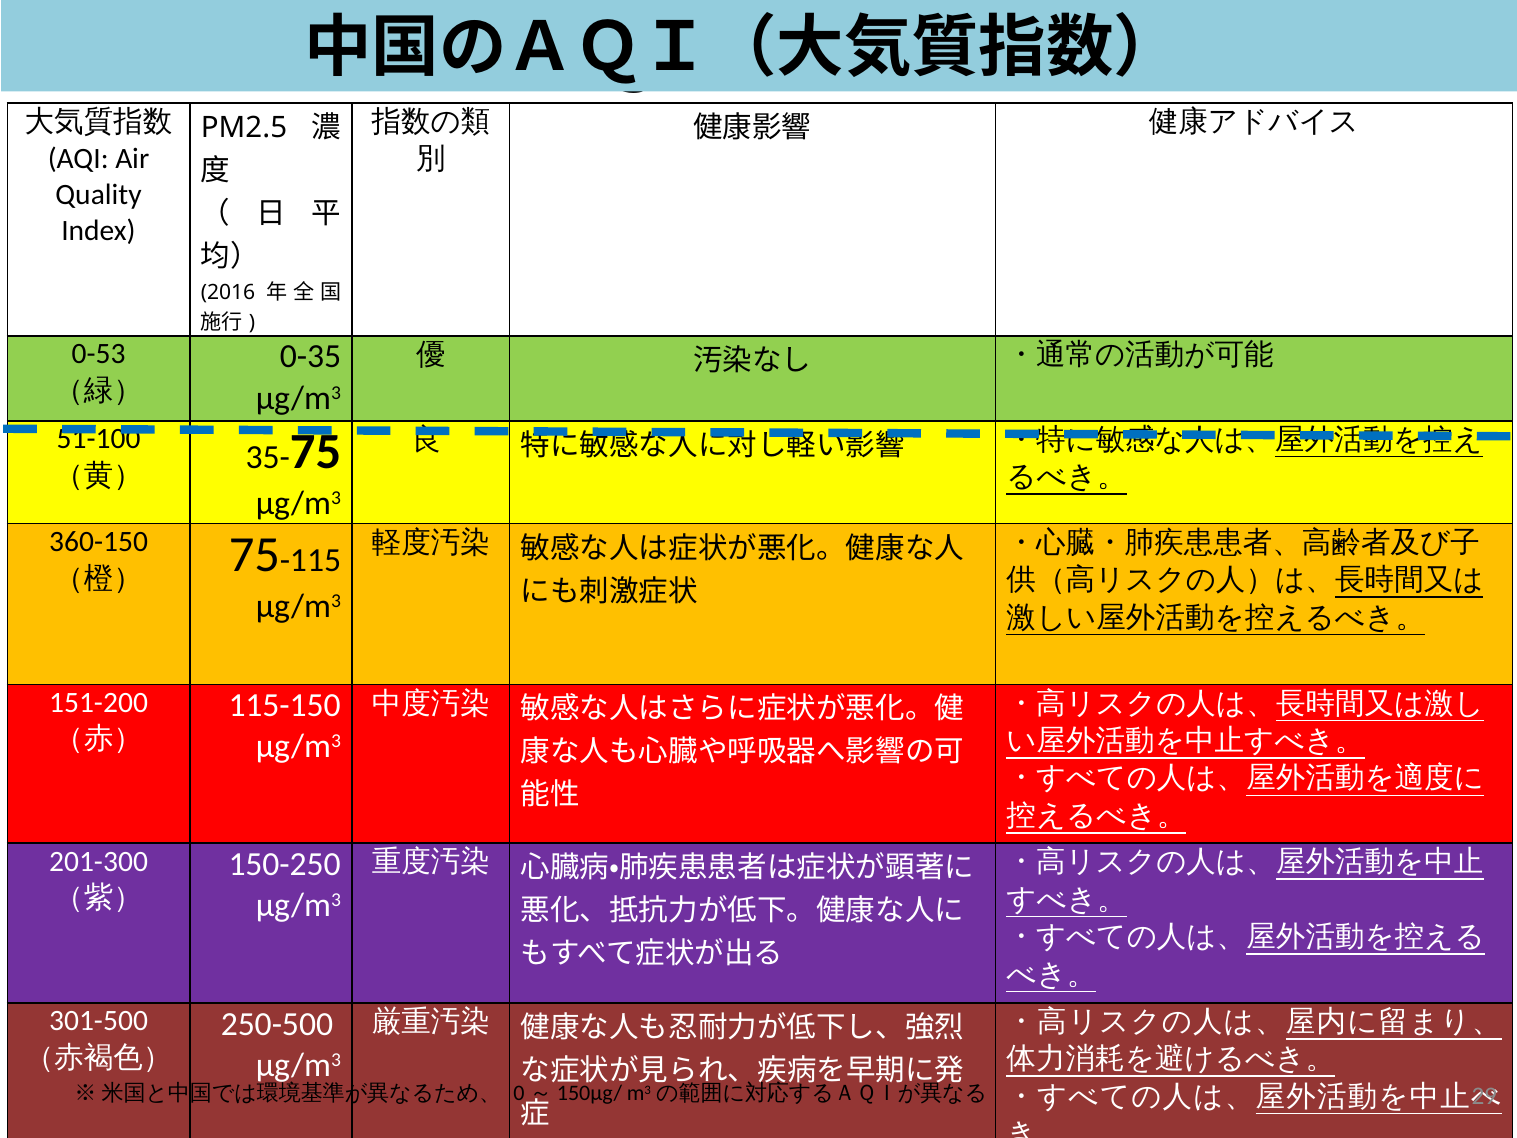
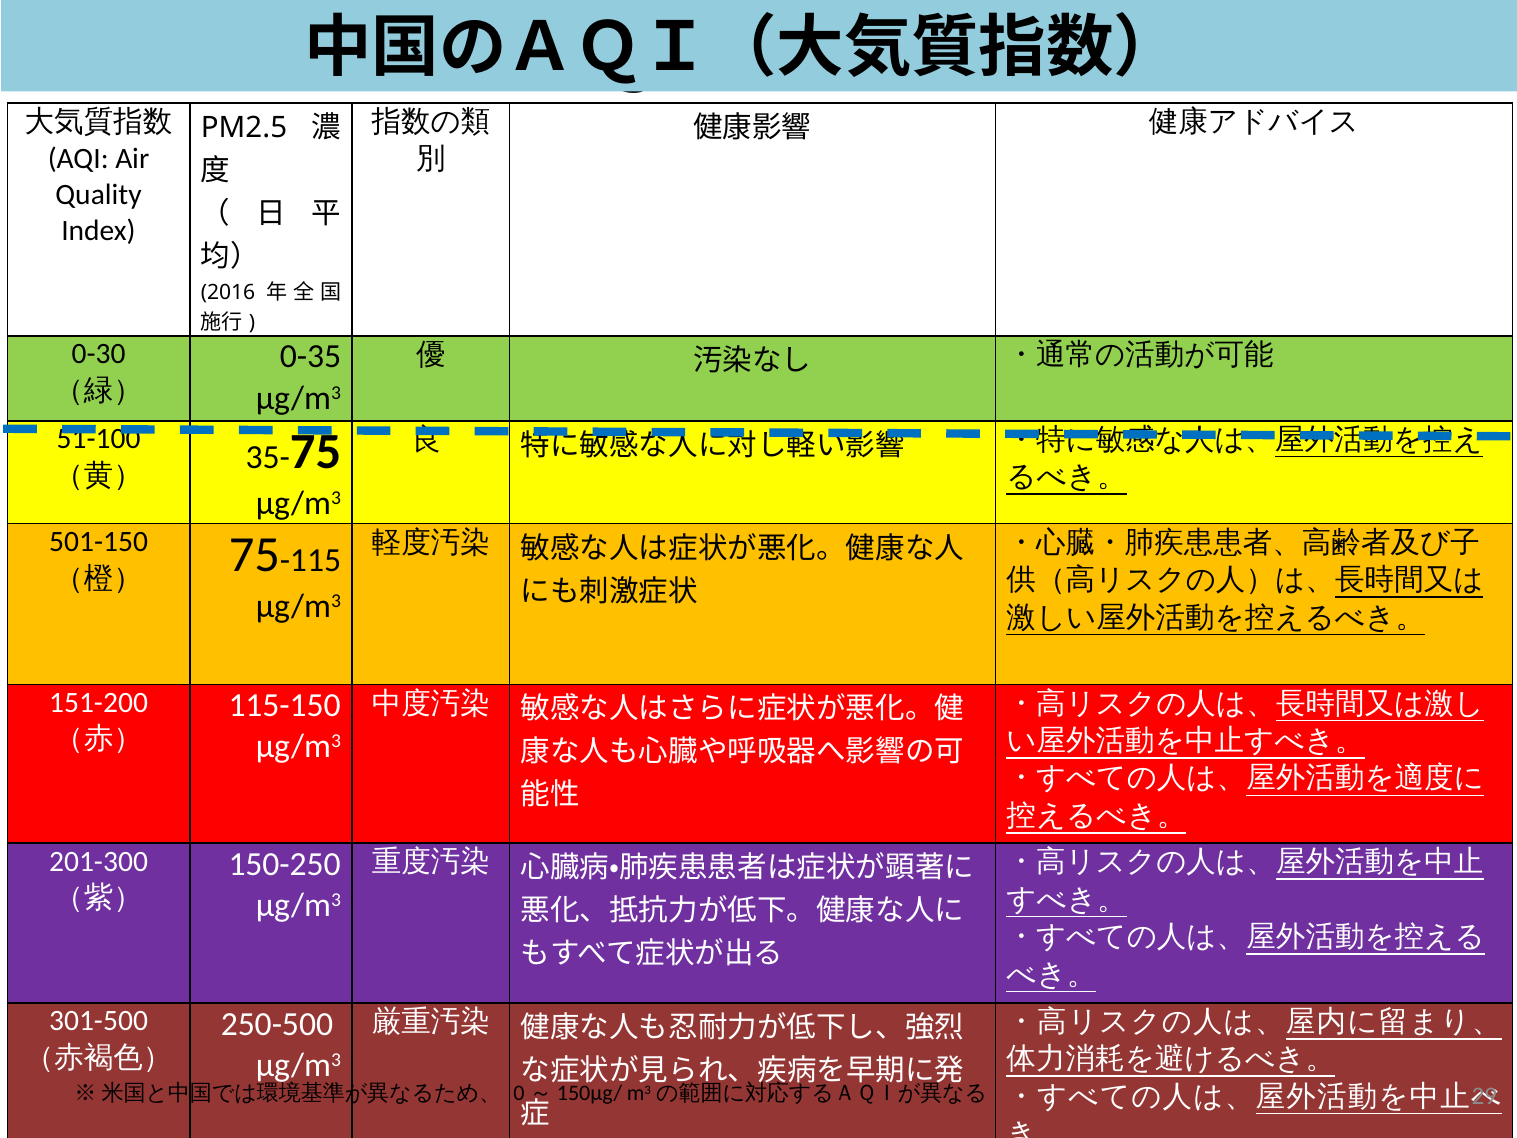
0-53: 0-53 -> 0-30
360-150: 360-150 -> 501-150
